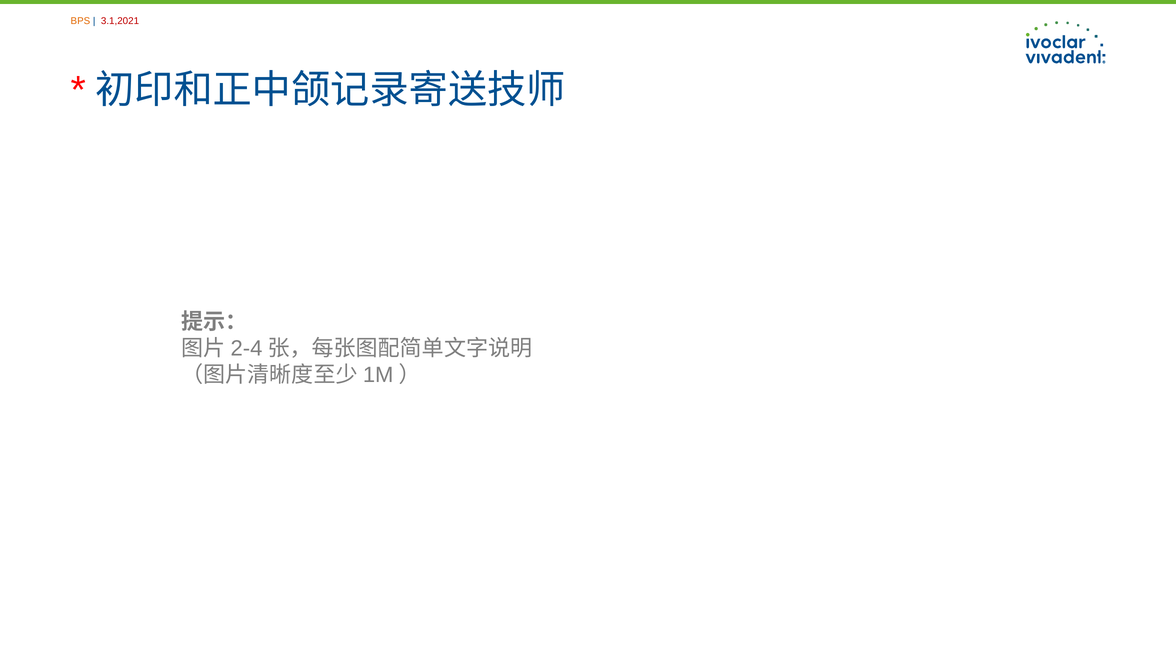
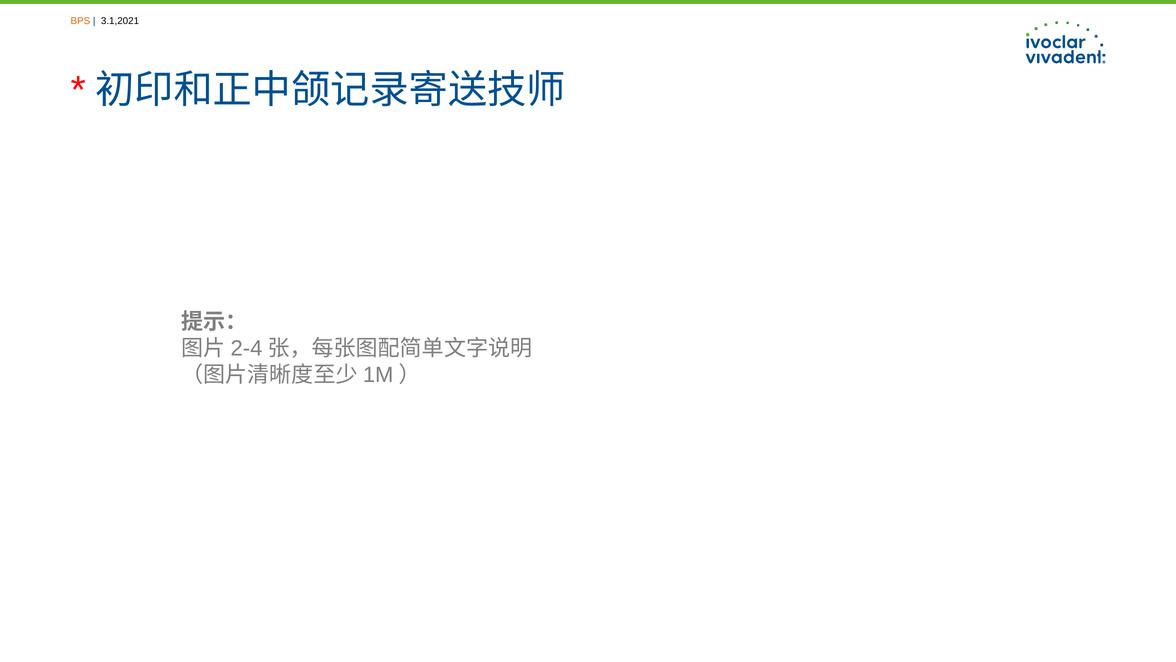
3.1,2021 colour: red -> black
